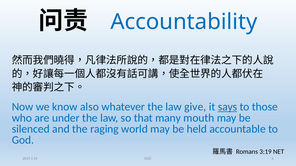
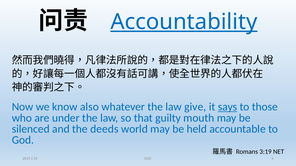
Accountability underline: none -> present
many: many -> guilty
raging: raging -> deeds
